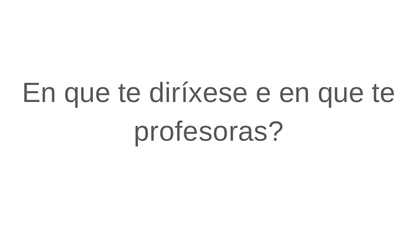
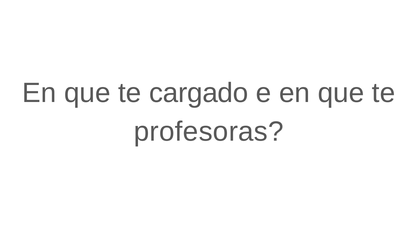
diríxese: diríxese -> cargado
